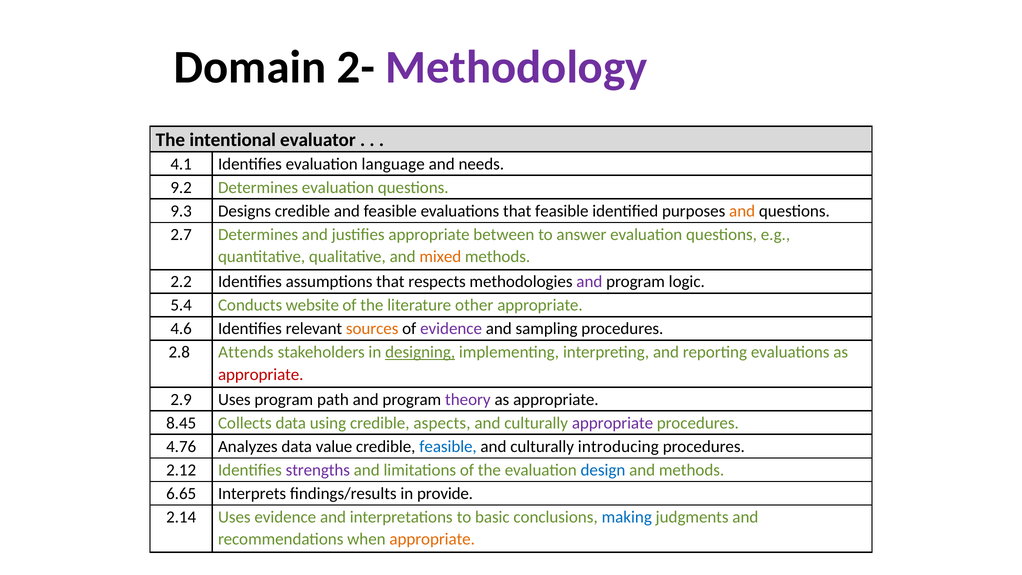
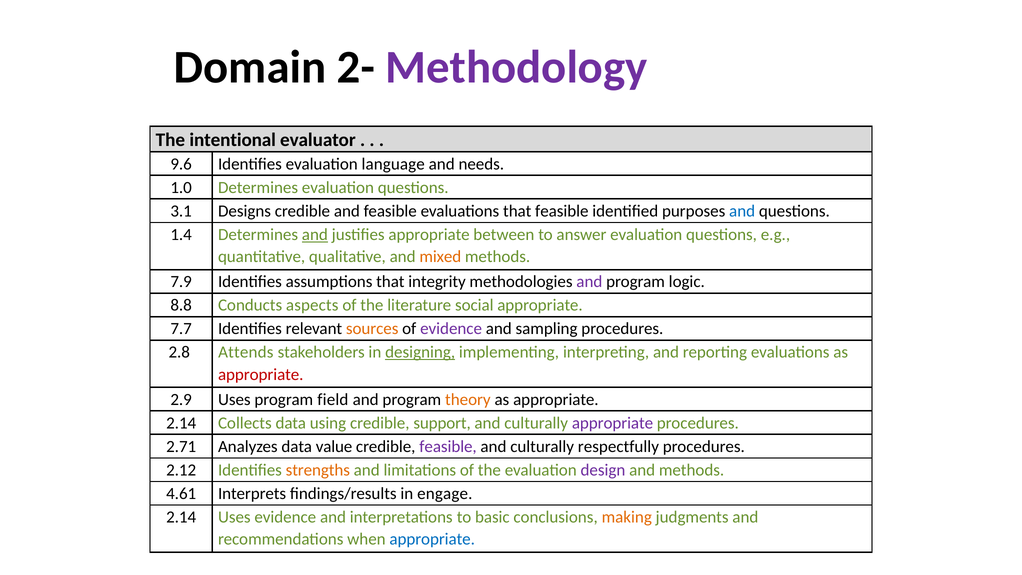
4.1: 4.1 -> 9.6
9.2: 9.2 -> 1.0
9.3: 9.3 -> 3.1
and at (742, 211) colour: orange -> blue
2.7: 2.7 -> 1.4
and at (315, 234) underline: none -> present
2.2: 2.2 -> 7.9
respects: respects -> integrity
5.4: 5.4 -> 8.8
website: website -> aspects
other: other -> social
4.6: 4.6 -> 7.7
path: path -> field
theory colour: purple -> orange
8.45 at (181, 423): 8.45 -> 2.14
aspects: aspects -> support
4.76: 4.76 -> 2.71
feasible at (448, 446) colour: blue -> purple
introducing: introducing -> respectfully
strengths colour: purple -> orange
design colour: blue -> purple
6.65: 6.65 -> 4.61
provide: provide -> engage
making colour: blue -> orange
appropriate at (432, 539) colour: orange -> blue
